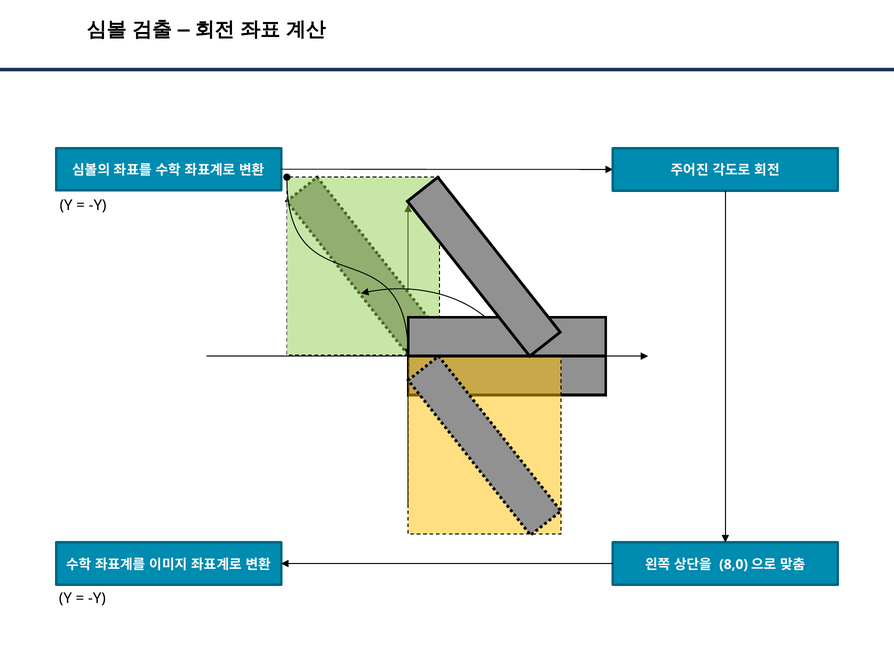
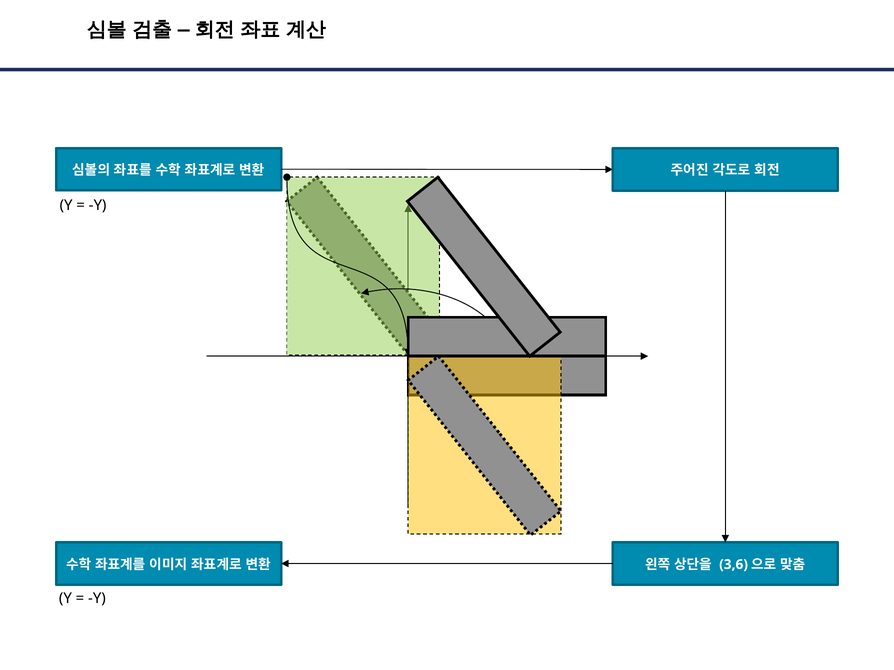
8,0: 8,0 -> 3,6
